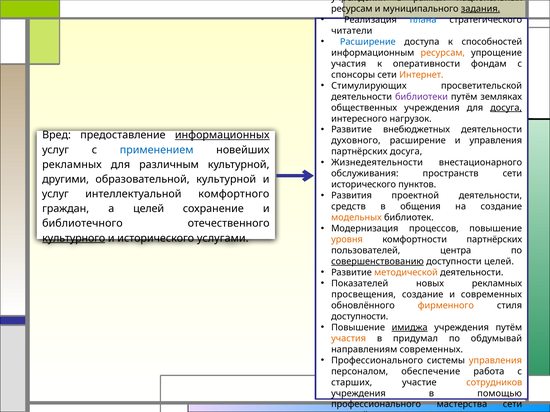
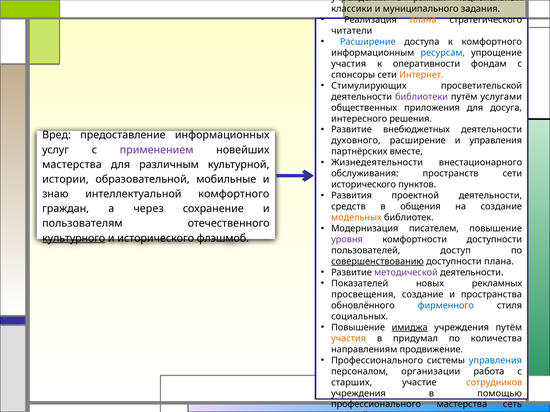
ресурсам at (352, 9): ресурсам -> классики
задания underline: present -> none
плана at (423, 20) colour: blue -> orange
к способностей: способностей -> комфортного
ресурсам at (443, 53) colour: orange -> blue
земляках: земляках -> услугами
общественных учреждения: учреждения -> приложения
досуга at (506, 108) underline: present -> none
нагрузок: нагрузок -> решения
информационных underline: present -> none
применением colour: blue -> purple
партнёрских досуга: досуга -> вместе
рекламных at (72, 165): рекламных -> мастерства
другими: другими -> истории
образовательной культурной: культурной -> мобильные
услуг at (55, 194): услуг -> знаю
а целей: целей -> через
библиотечного: библиотечного -> пользователям
процессов: процессов -> писателем
услугами: услугами -> флэшмоб
уровня colour: orange -> purple
комфортности партнёрских: партнёрских -> доступности
центра: центра -> доступ
доступности целей: целей -> плана
методической colour: orange -> purple
и современных: современных -> пространства
фирменного colour: orange -> blue
доступности at (360, 317): доступности -> социальных
обдумывай: обдумывай -> количества
направлениям современных: современных -> продвижение
управления at (495, 361) colour: orange -> blue
обеспечение: обеспечение -> организации
мастерства сети: сети -> сеть
